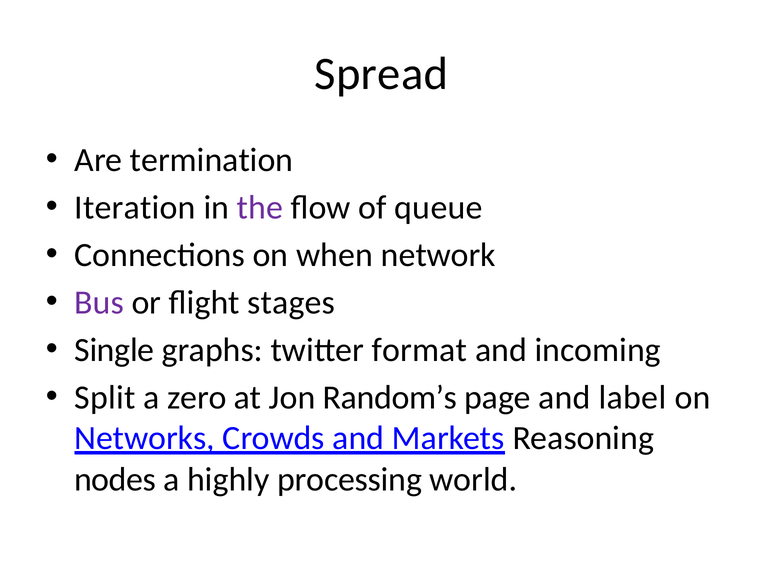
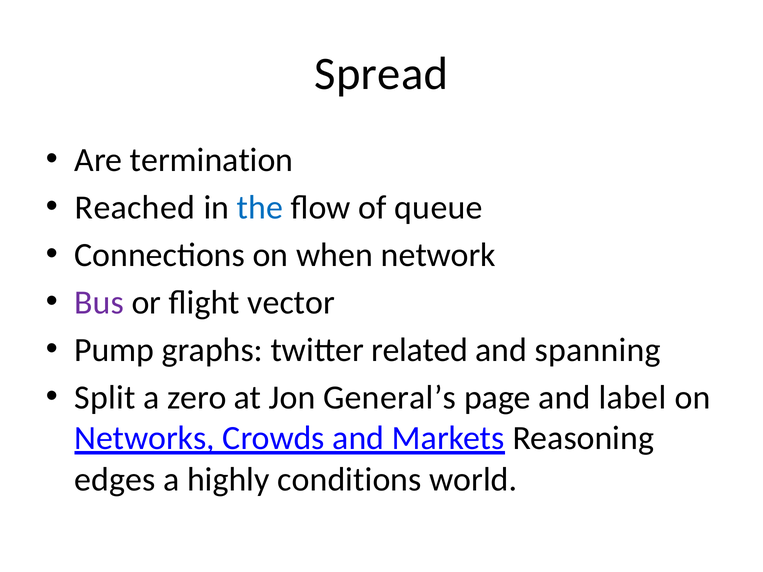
Iteration: Iteration -> Reached
the colour: purple -> blue
stages: stages -> vector
Single: Single -> Pump
format: format -> related
incoming: incoming -> spanning
Random’s: Random’s -> General’s
nodes: nodes -> edges
processing: processing -> conditions
